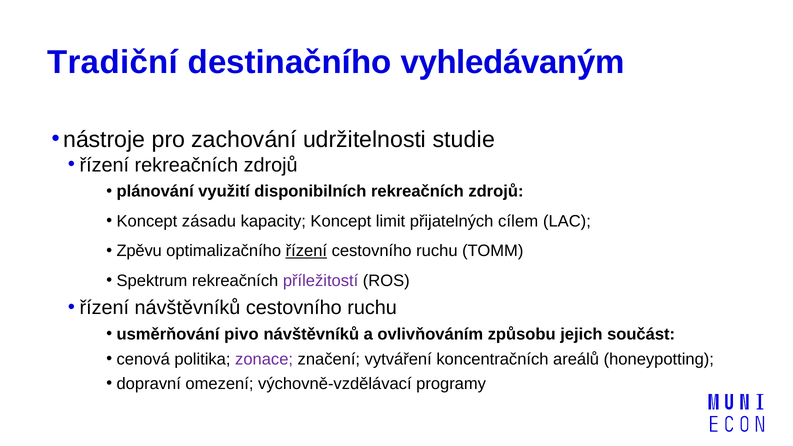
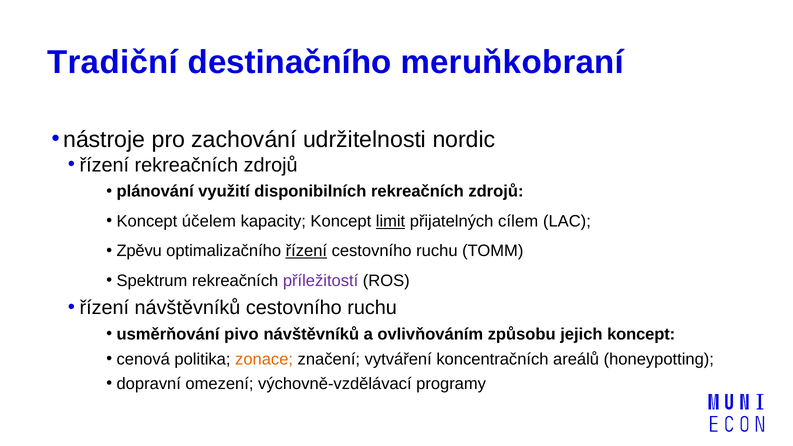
vyhledávaným: vyhledávaným -> meruňkobraní
studie: studie -> nordic
zásadu: zásadu -> účelem
limit underline: none -> present
jejich součást: součást -> koncept
zonace colour: purple -> orange
